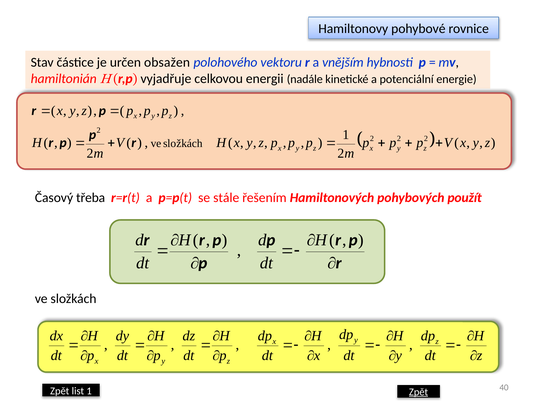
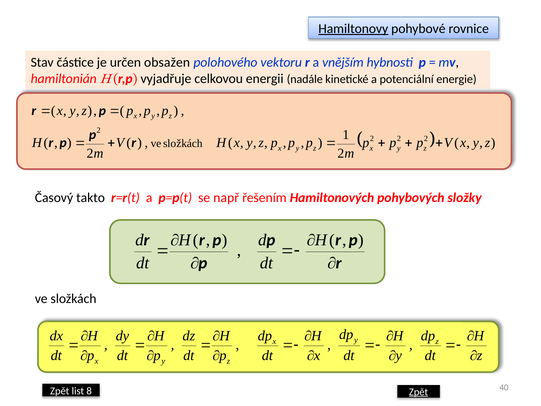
Hamiltonovy underline: none -> present
třeba: třeba -> takto
stále: stále -> např
použít: použít -> složky
list 1: 1 -> 8
